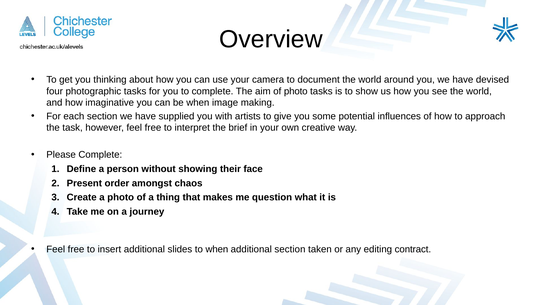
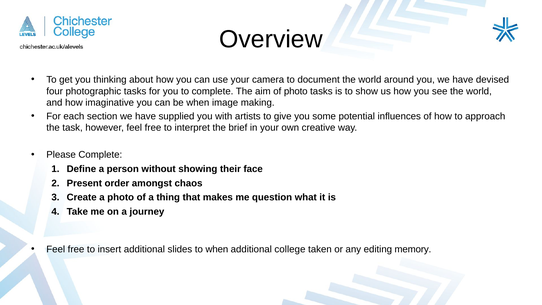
additional section: section -> college
contract: contract -> memory
